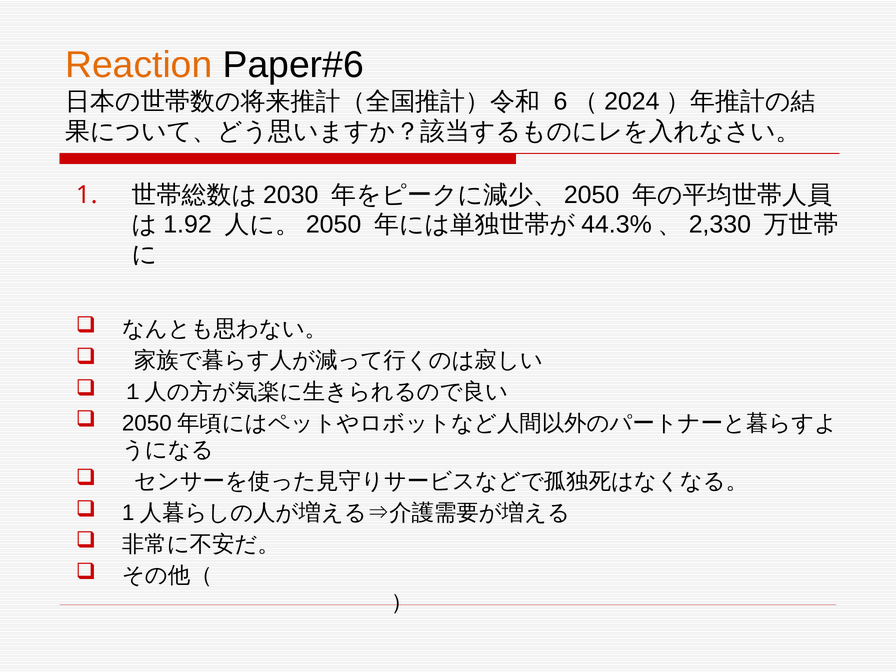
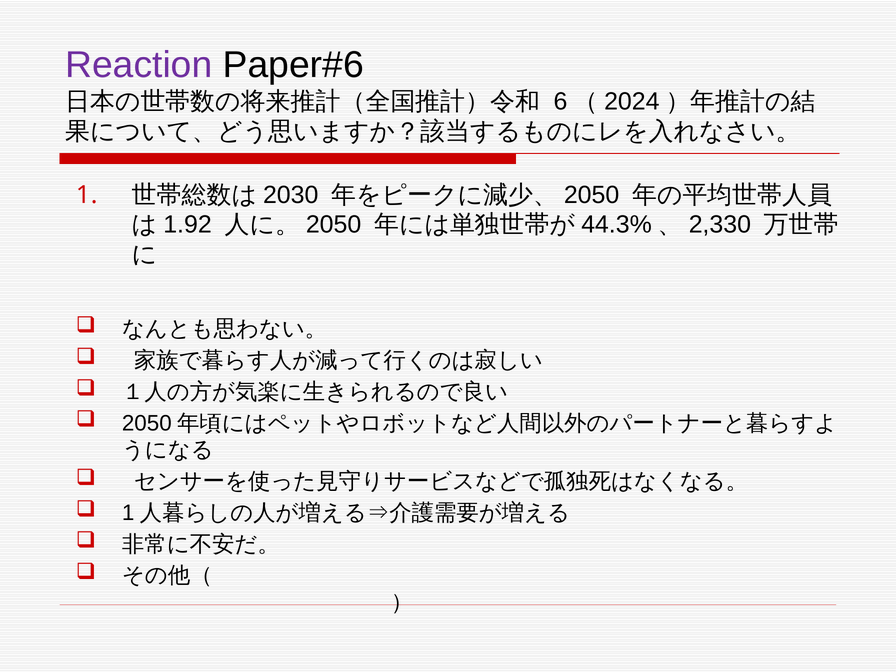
Reaction colour: orange -> purple
